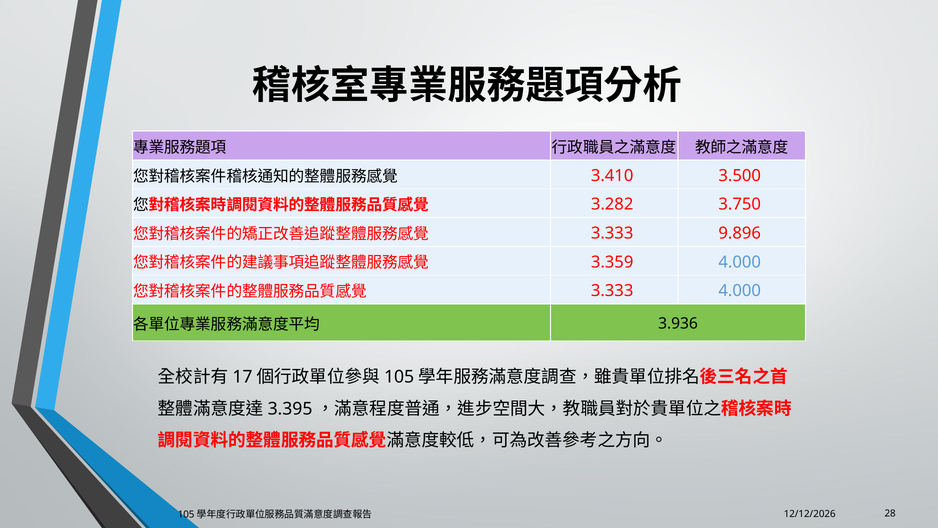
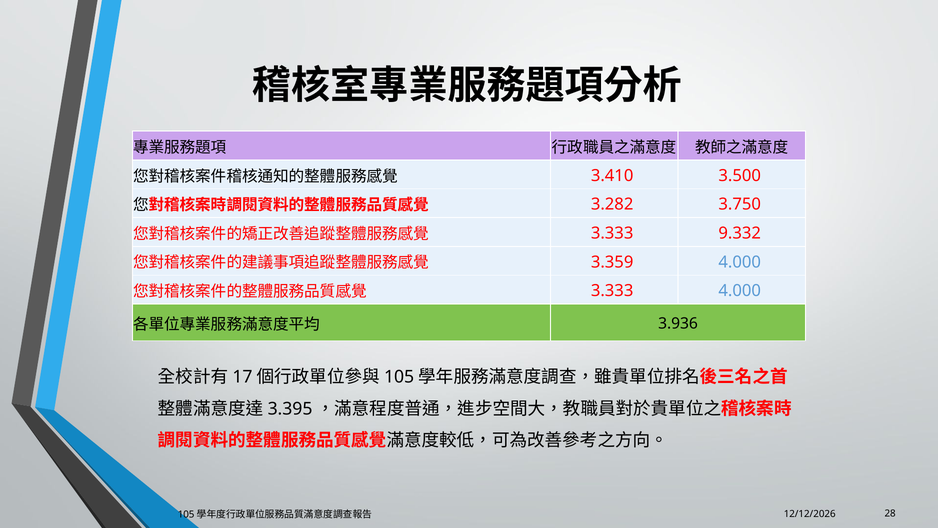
9.896: 9.896 -> 9.332
